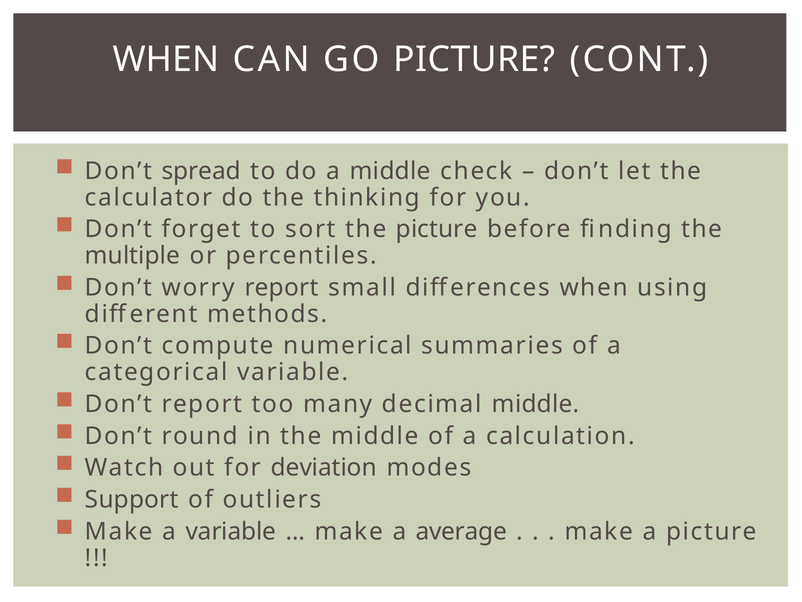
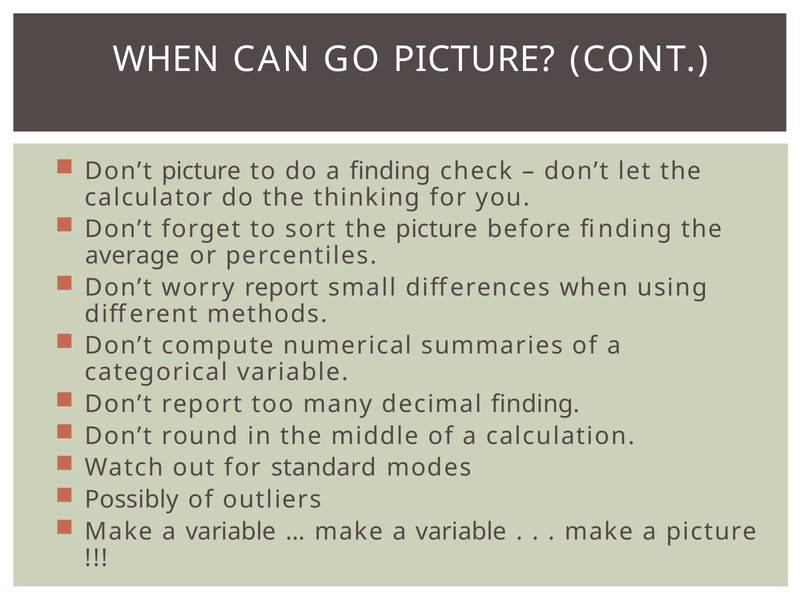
Don’t spread: spread -> picture
a middle: middle -> finding
multiple: multiple -> average
decimal middle: middle -> finding
deviation: deviation -> standard
Support: Support -> Possibly
average at (461, 531): average -> variable
